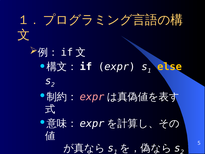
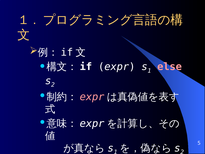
else colour: yellow -> pink
